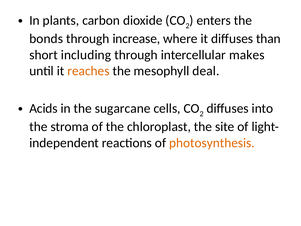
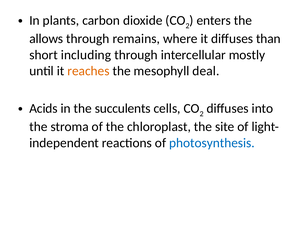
bonds: bonds -> allows
increase: increase -> remains
makes: makes -> mostly
sugarcane: sugarcane -> succulents
photosynthesis colour: orange -> blue
